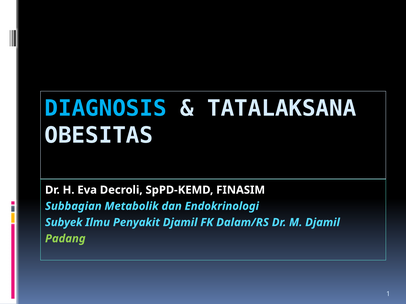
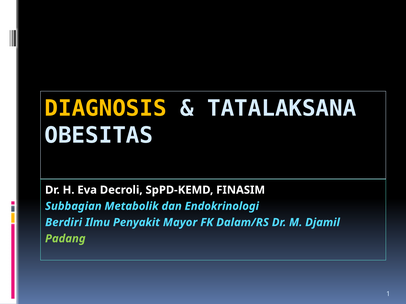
DIAGNOSIS colour: light blue -> yellow
Subyek: Subyek -> Berdiri
Penyakit Djamil: Djamil -> Mayor
